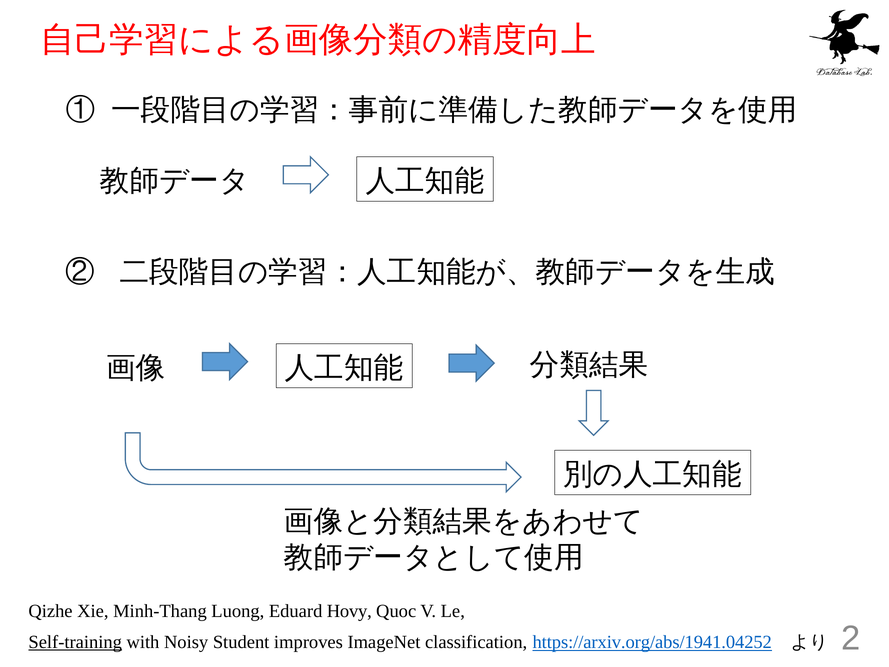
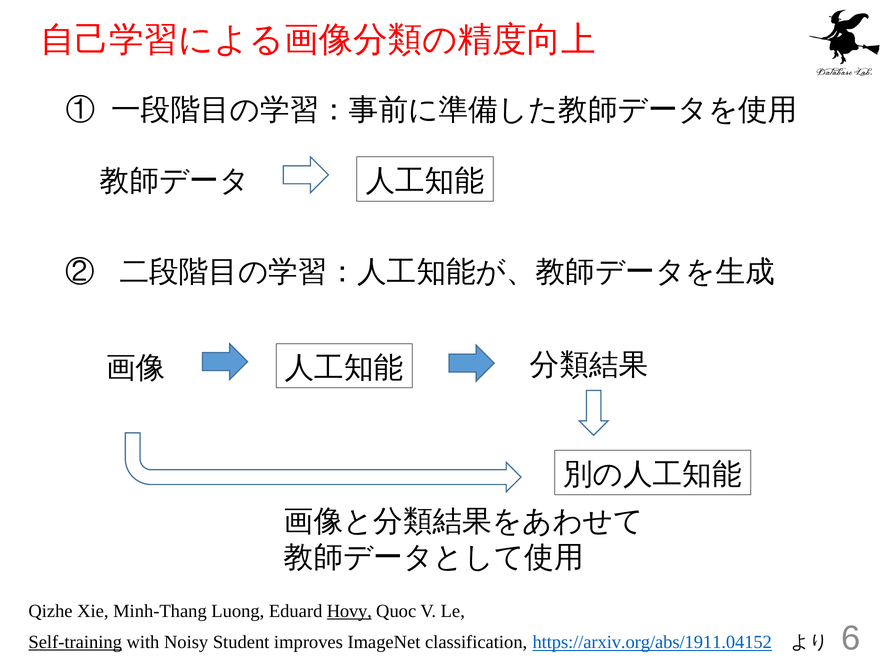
Hovy underline: none -> present
https://arxiv.org/abs/1941.04252: https://arxiv.org/abs/1941.04252 -> https://arxiv.org/abs/1911.04152
2: 2 -> 6
